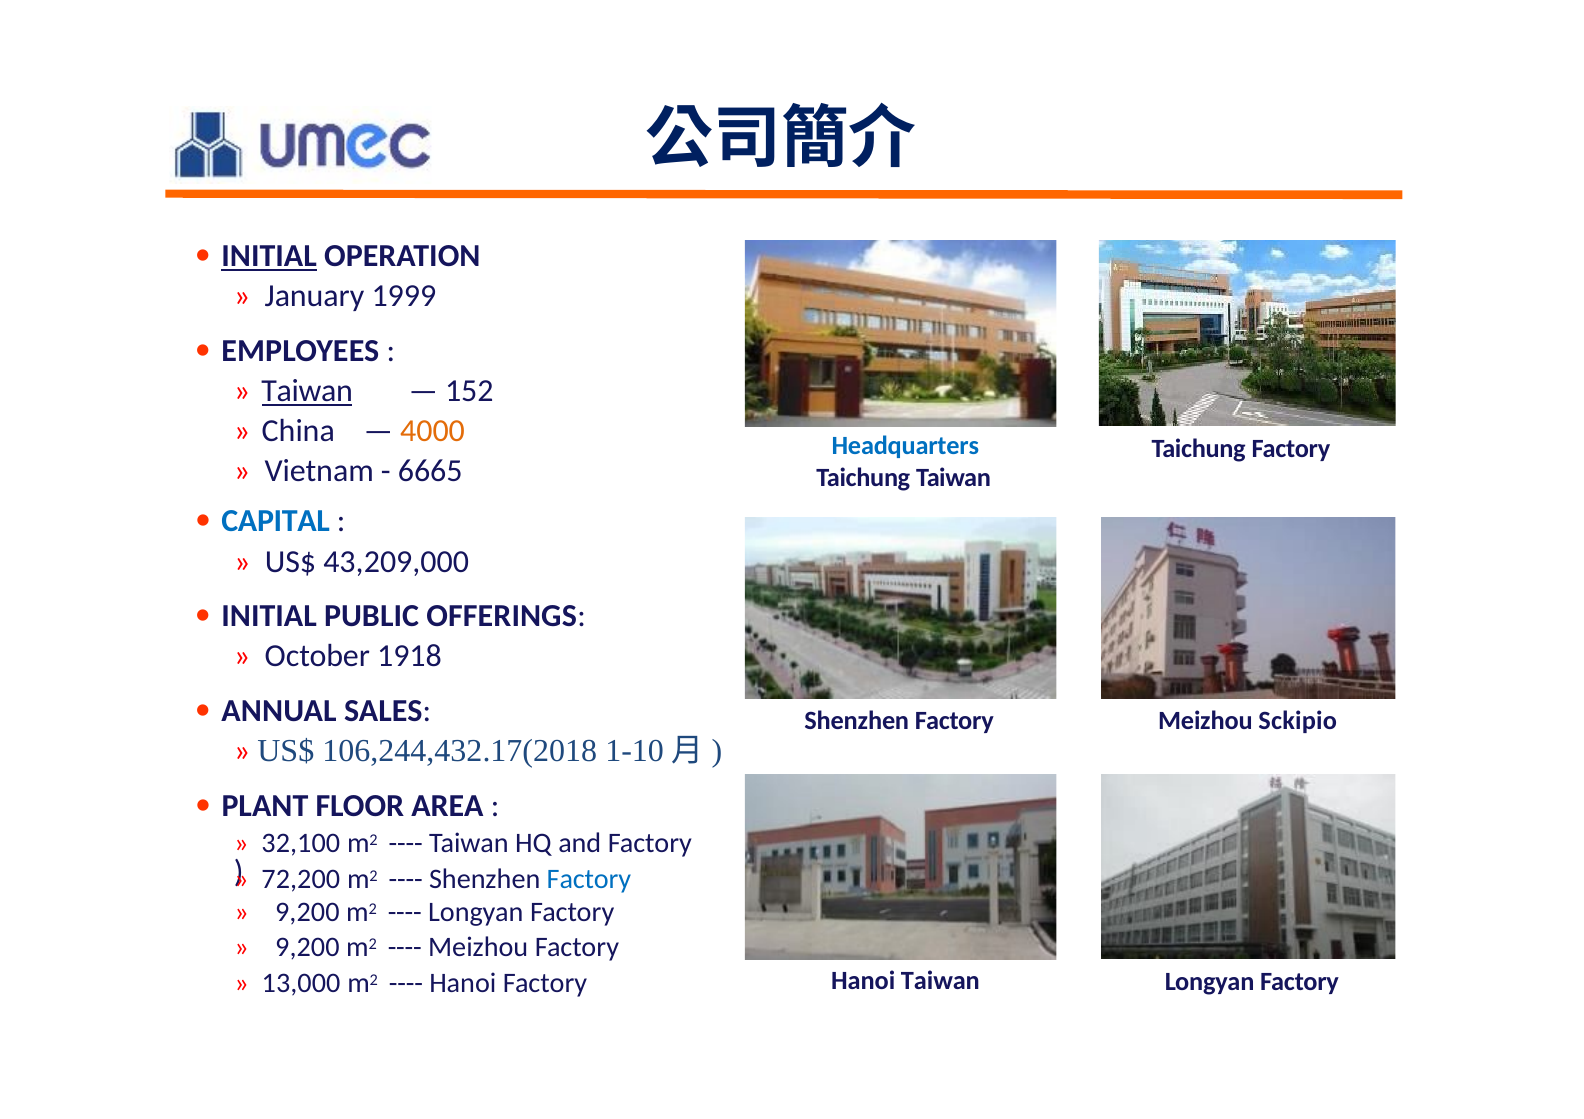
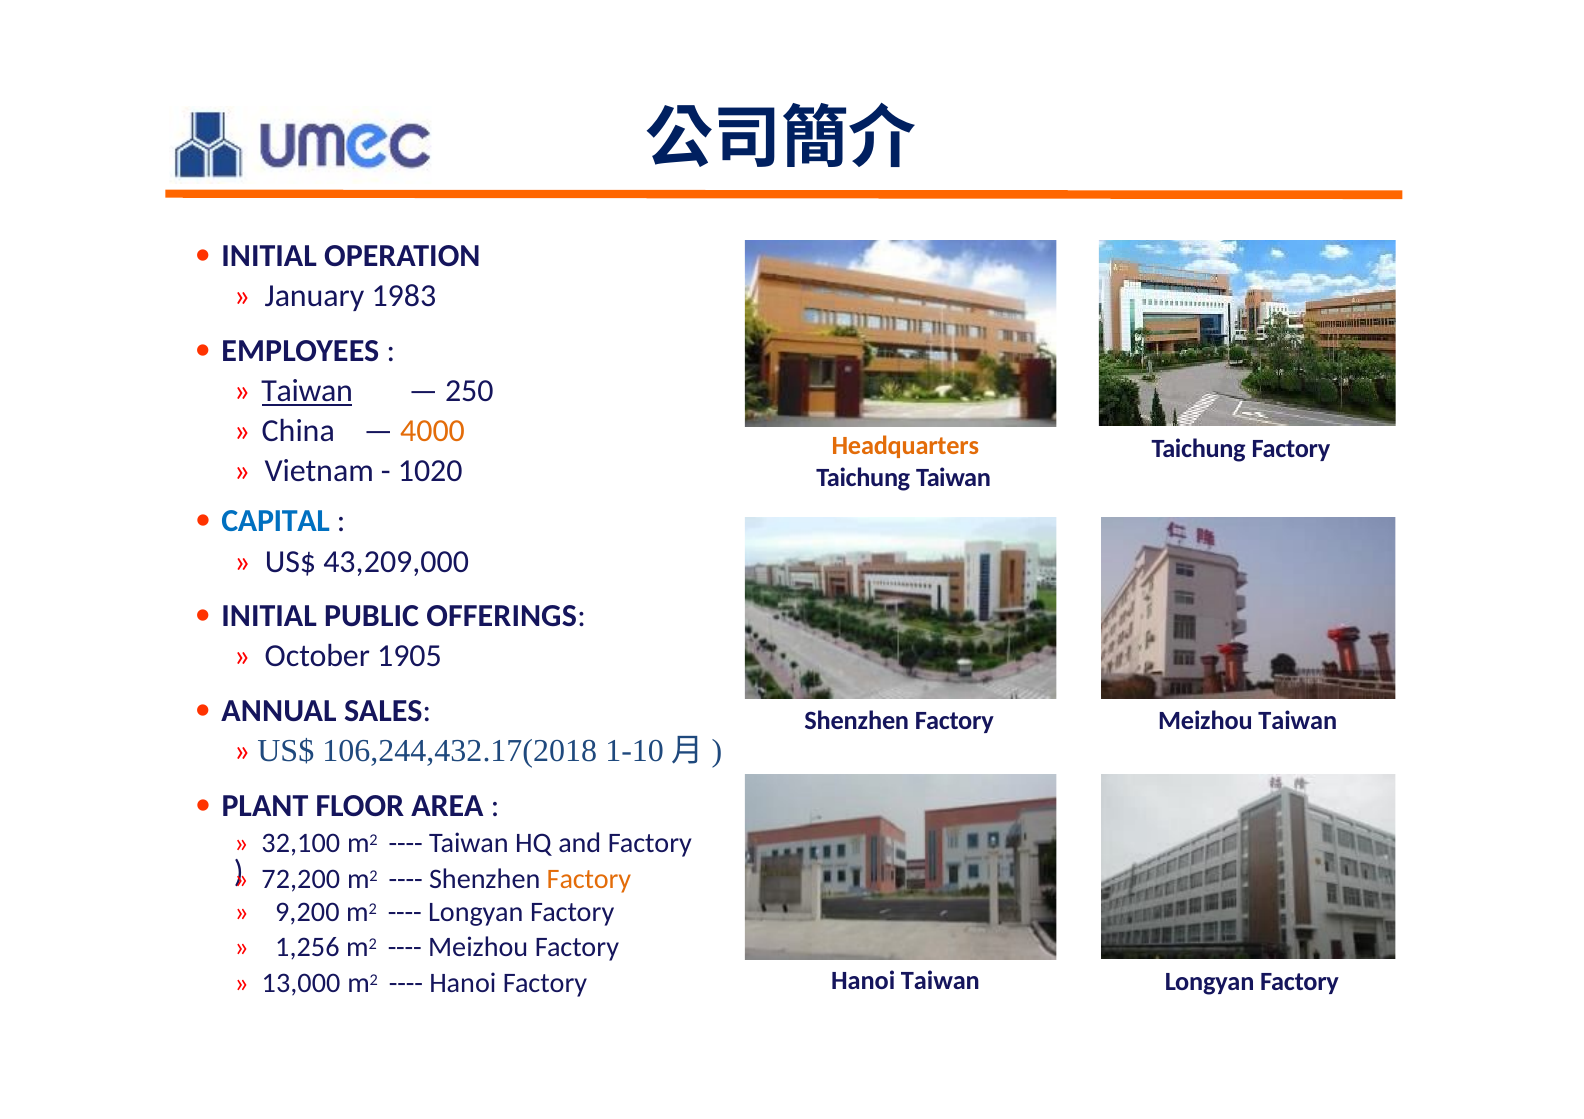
INITIAL at (269, 256) underline: present -> none
1999: 1999 -> 1983
152: 152 -> 250
Headquarters colour: blue -> orange
6665: 6665 -> 1020
1918: 1918 -> 1905
Meizhou Sckipio: Sckipio -> Taiwan
Factory at (589, 879) colour: blue -> orange
9,200 at (307, 948): 9,200 -> 1,256
